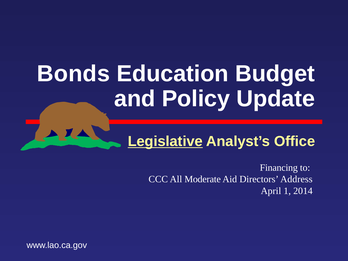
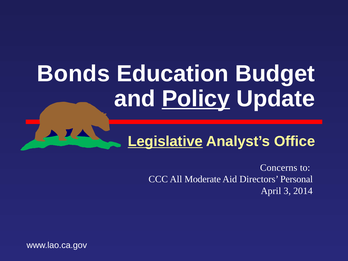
Policy underline: none -> present
Financing: Financing -> Concerns
Address: Address -> Personal
1: 1 -> 3
